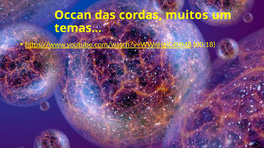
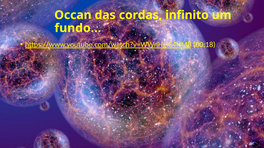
muitos: muitos -> infinito
temas: temas -> fundo
